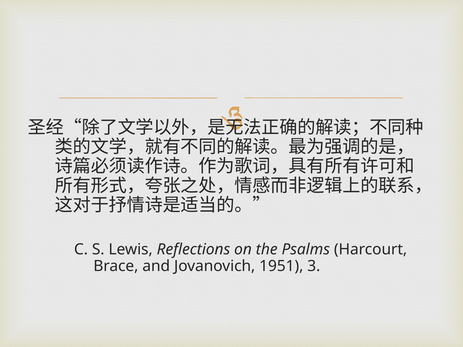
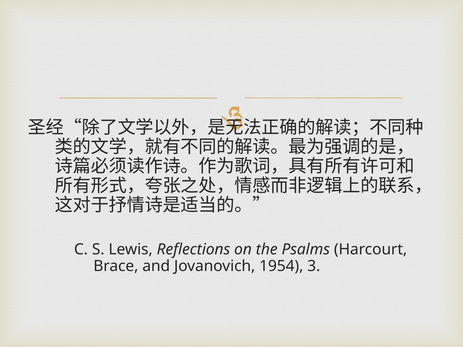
1951: 1951 -> 1954
